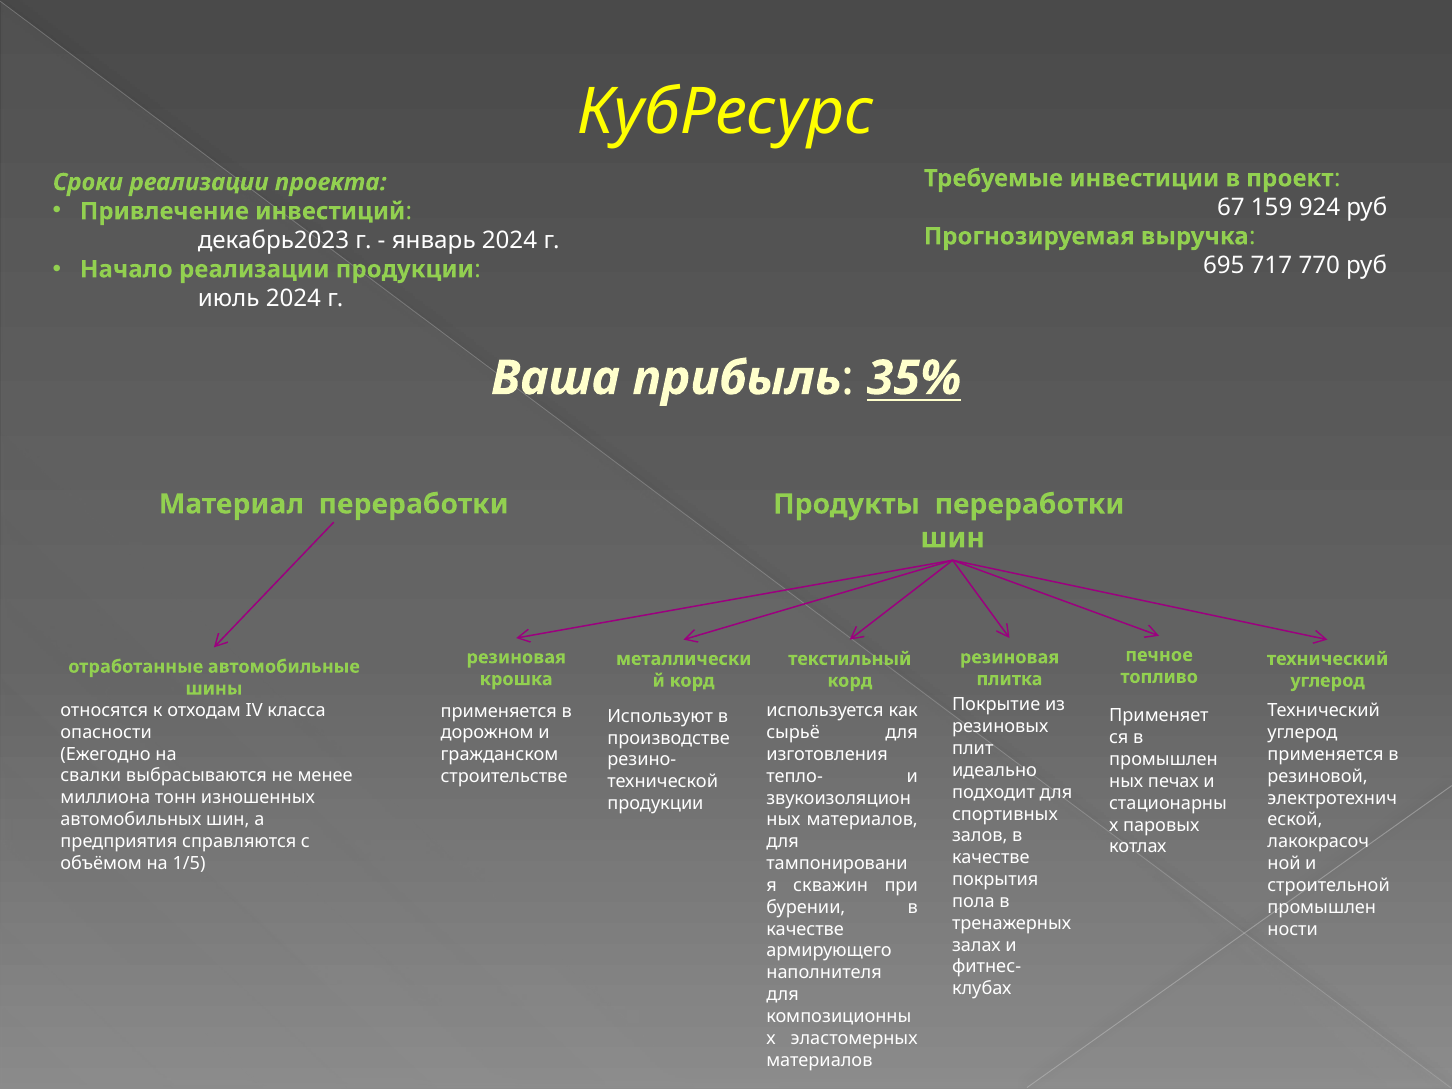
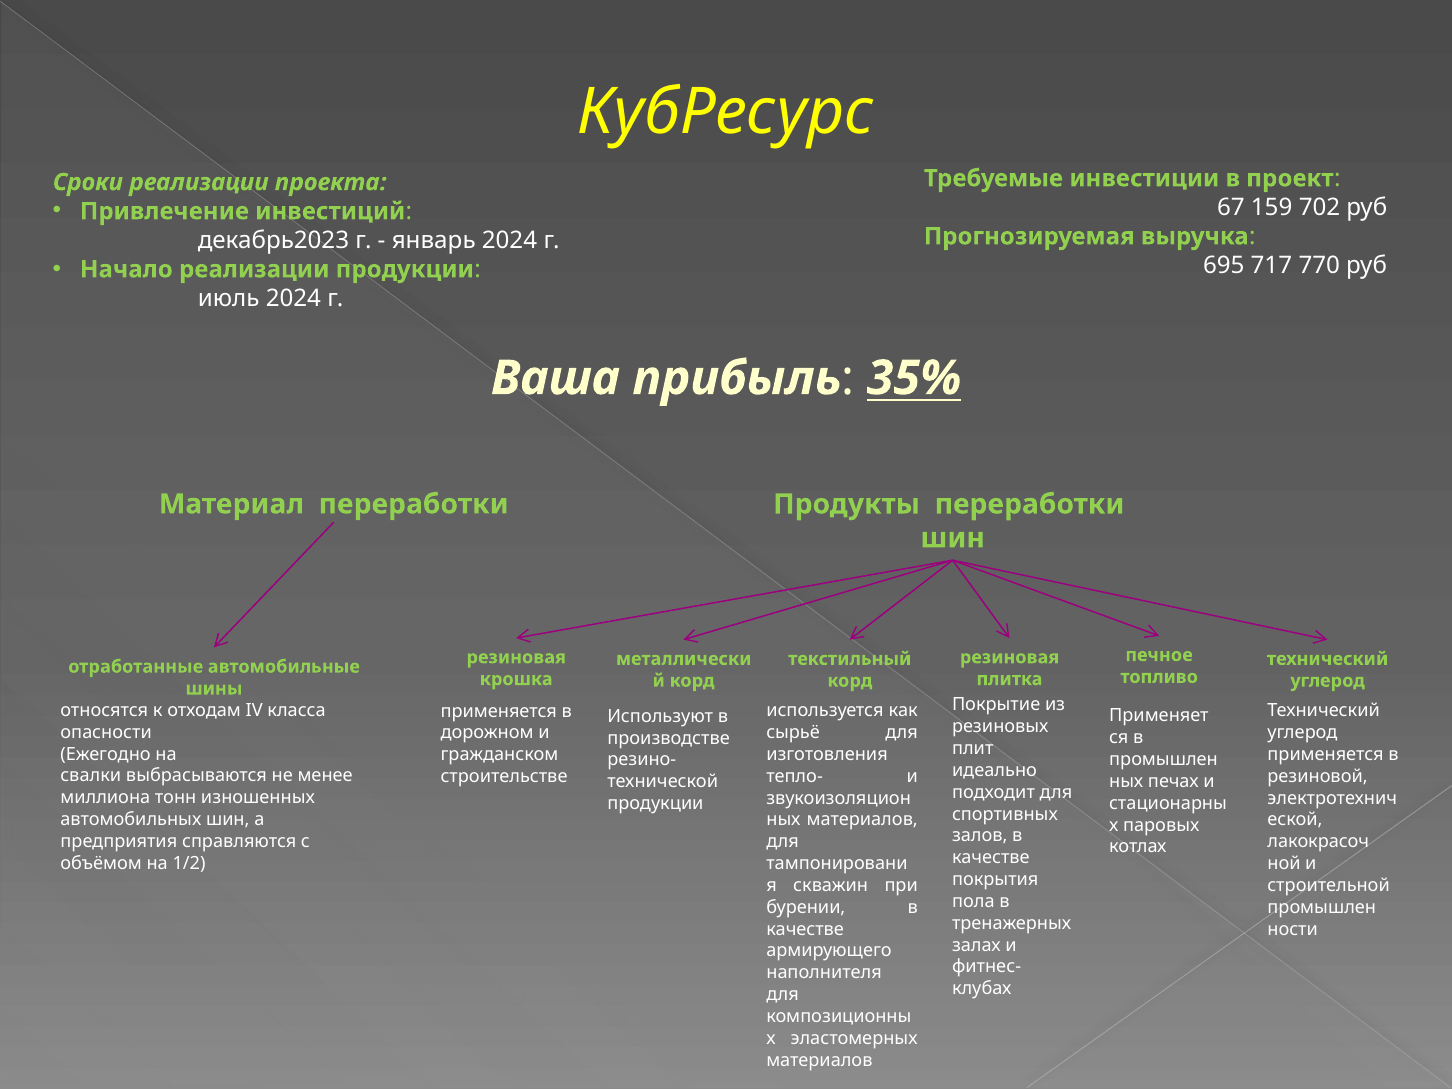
924: 924 -> 702
1/5: 1/5 -> 1/2
